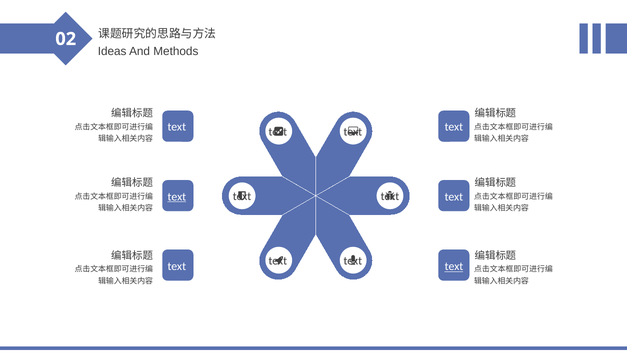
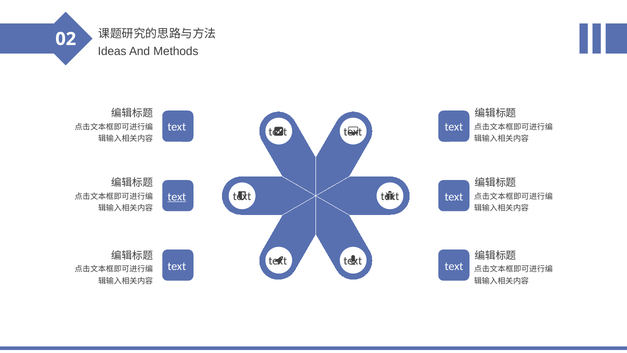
text at (454, 266) underline: present -> none
